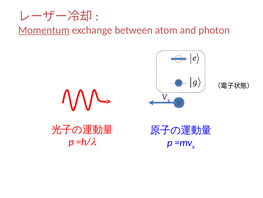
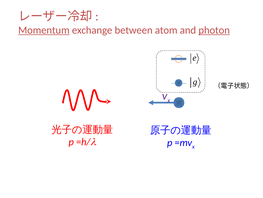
photon underline: none -> present
